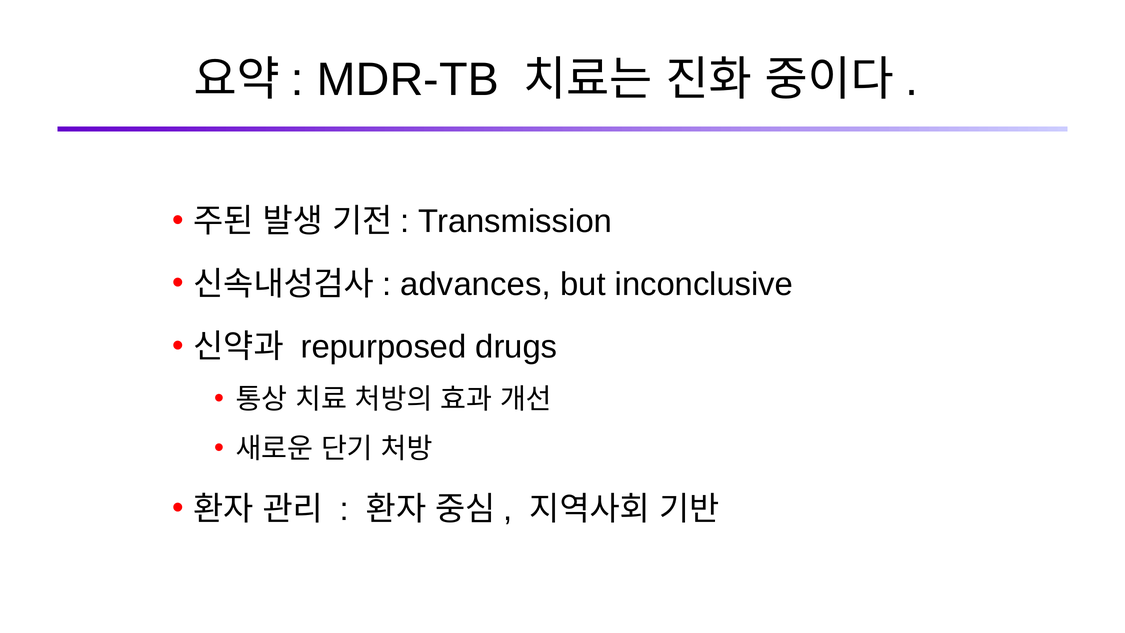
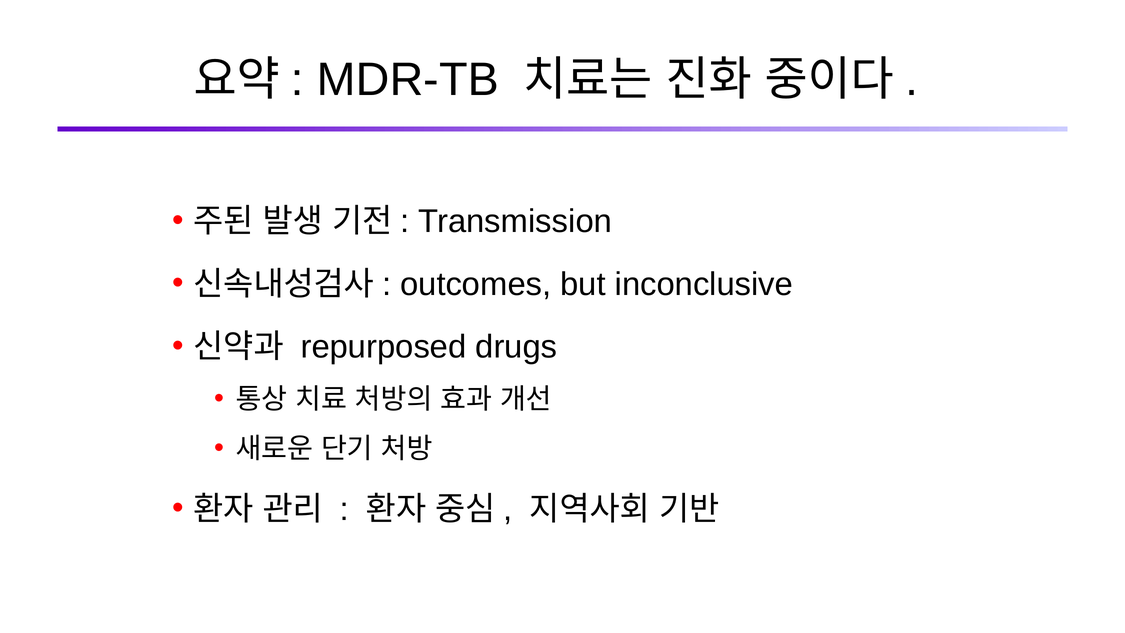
advances: advances -> outcomes
